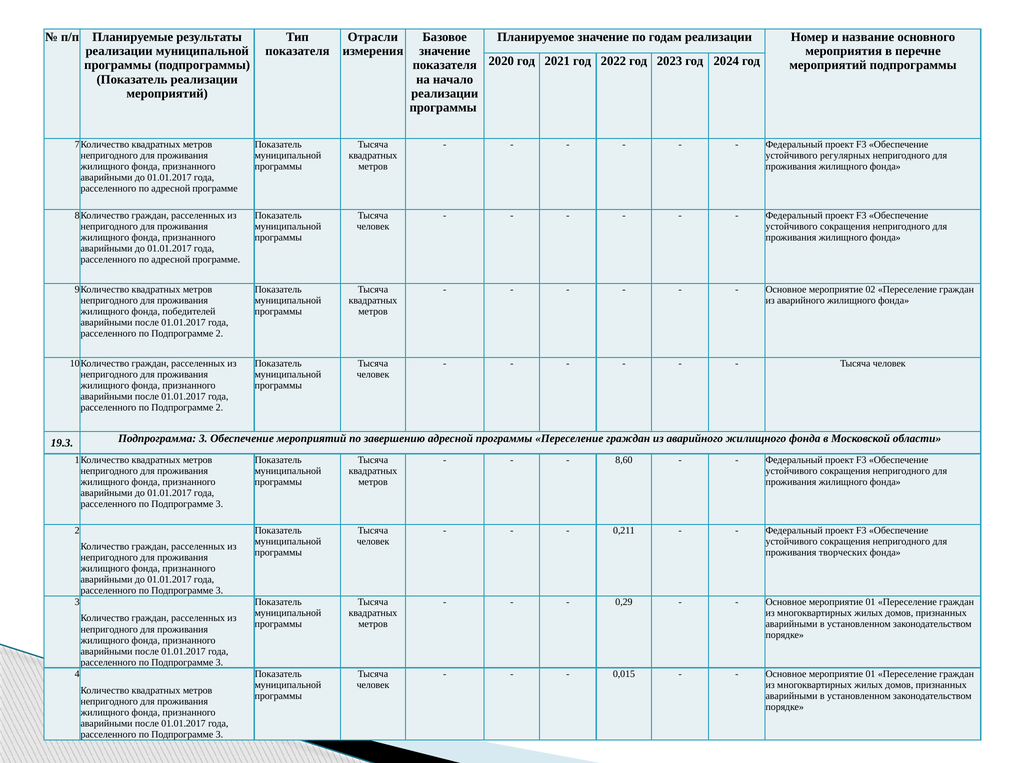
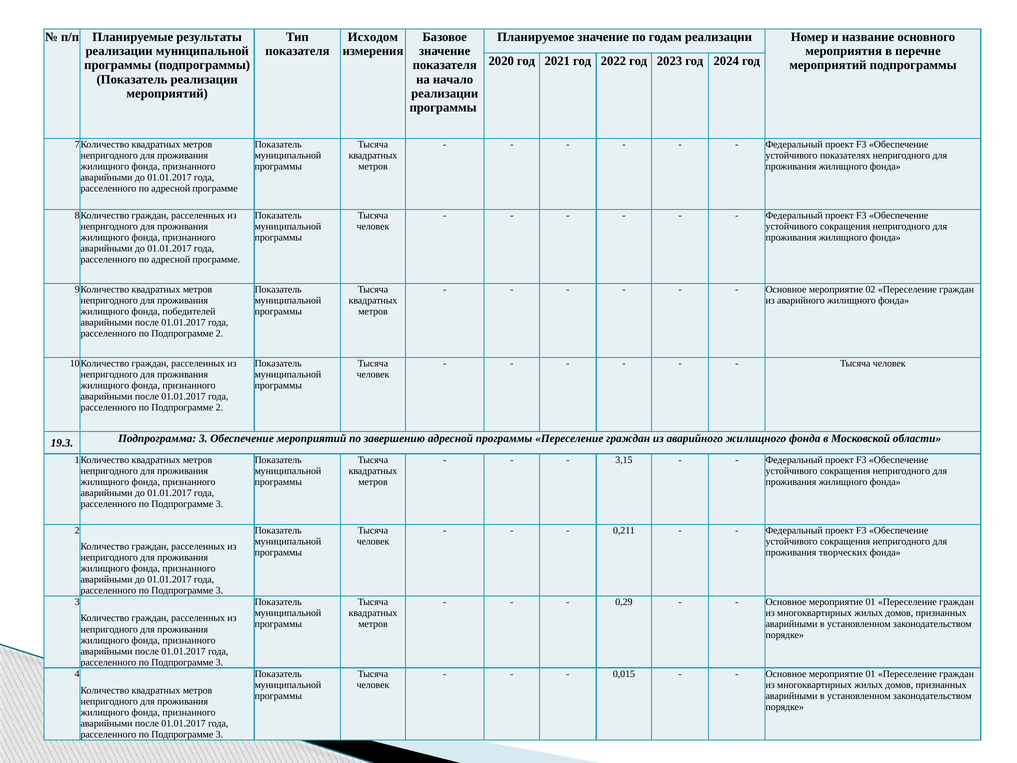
Отрасли: Отрасли -> Исходом
регулярных: регулярных -> показателях
8,60: 8,60 -> 3,15
